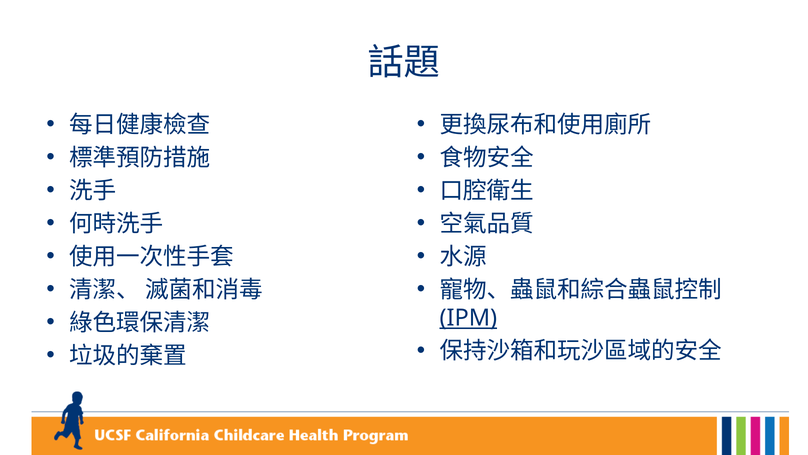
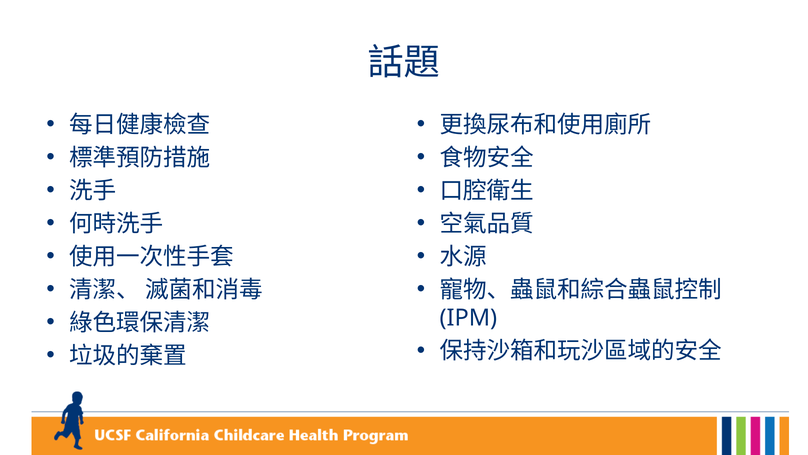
IPM underline: present -> none
